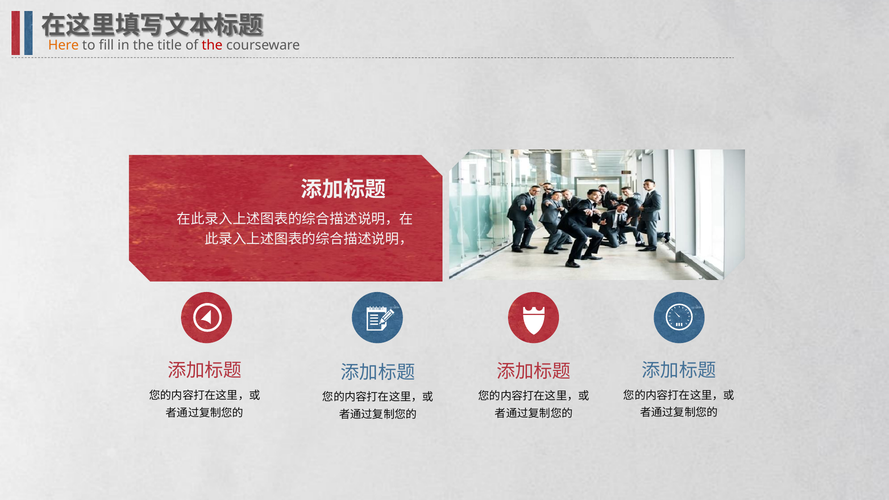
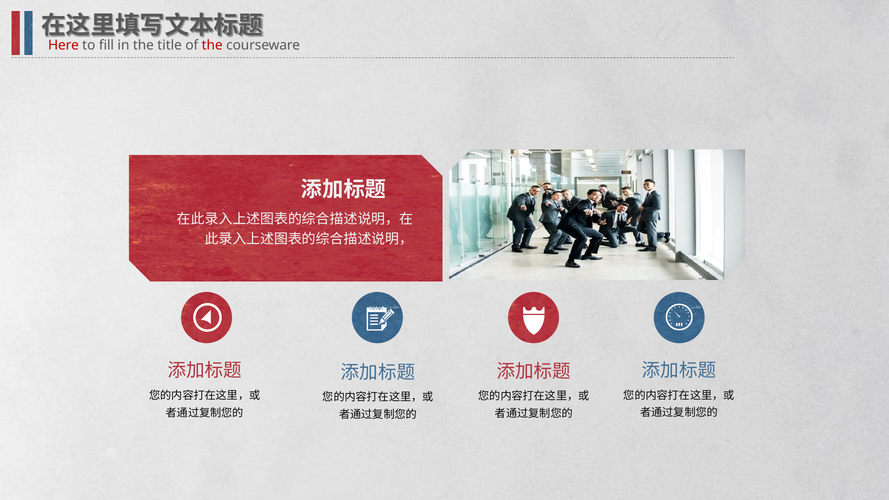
Here colour: orange -> red
